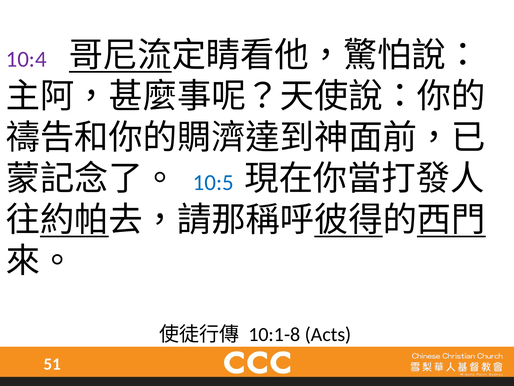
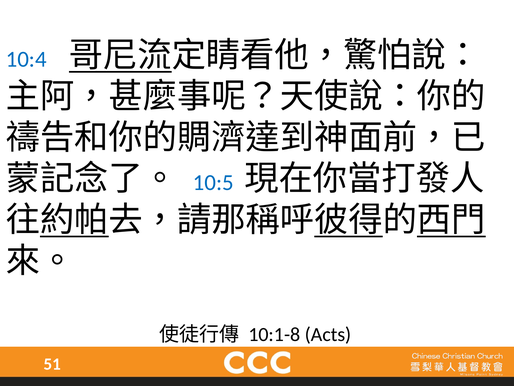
10:4 colour: purple -> blue
